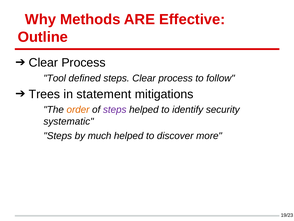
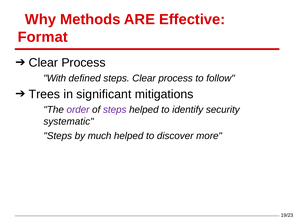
Outline: Outline -> Format
Tool: Tool -> With
statement: statement -> significant
order colour: orange -> purple
